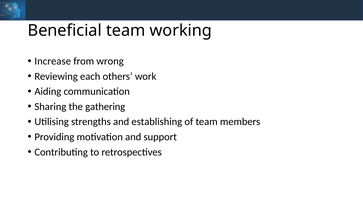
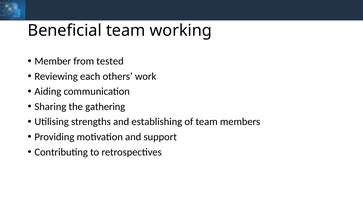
Increase: Increase -> Member
wrong: wrong -> tested
